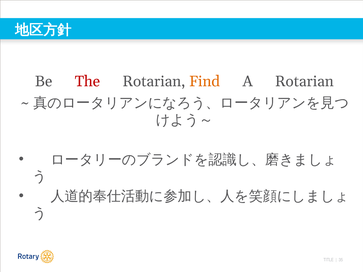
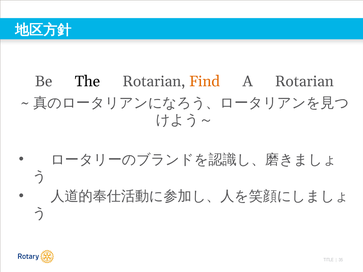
The colour: red -> black
